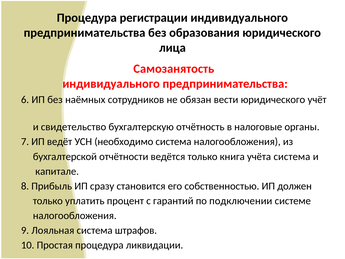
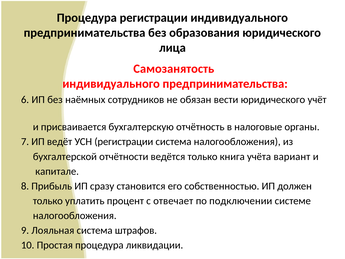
свидетельство: свидетельство -> присваивается
УСН необходимо: необходимо -> регистрации
учёта система: система -> вариант
гарантий: гарантий -> отвечает
